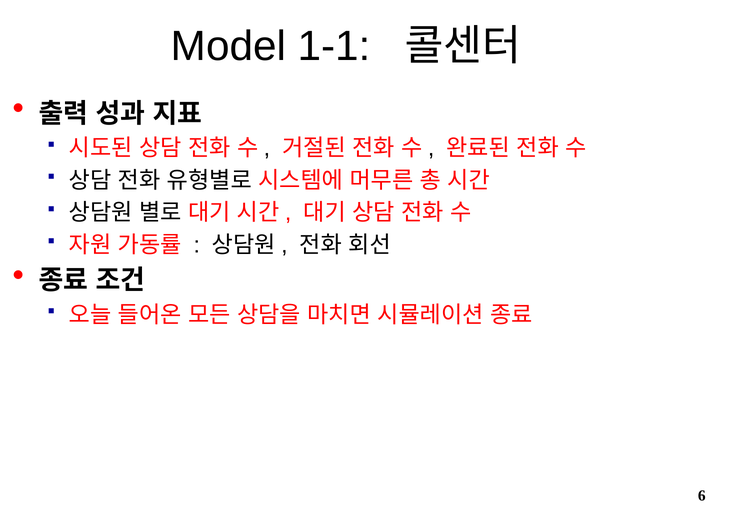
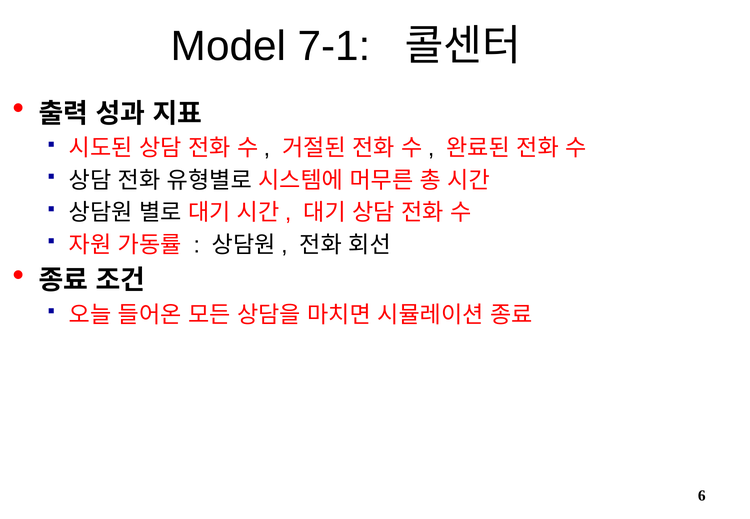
1-1: 1-1 -> 7-1
